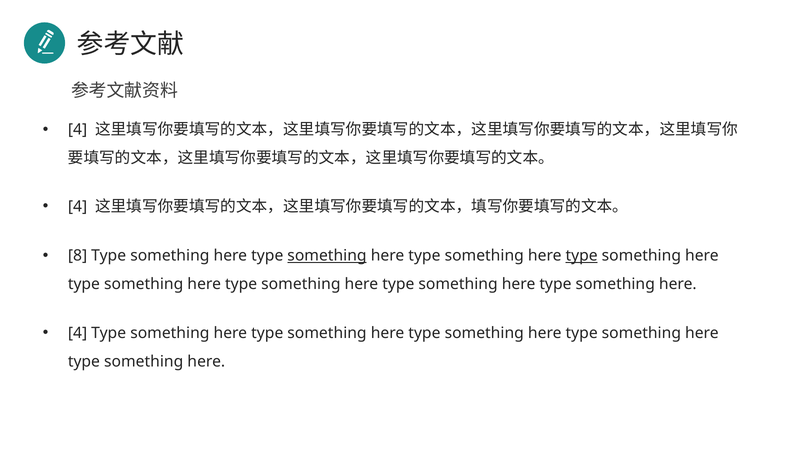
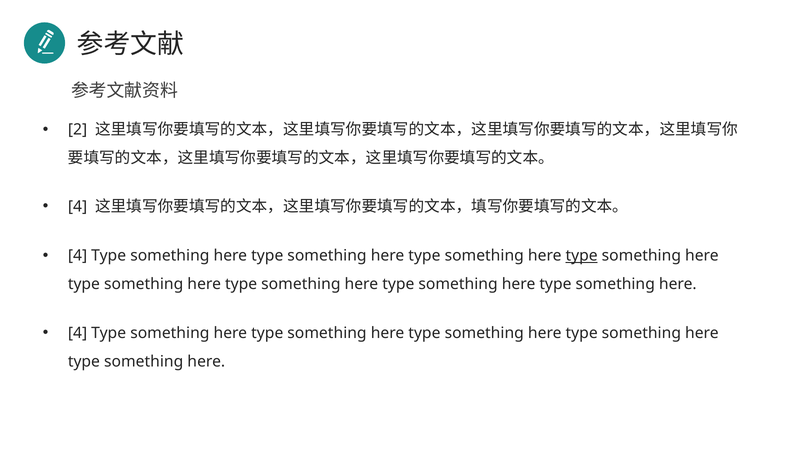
4 at (78, 130): 4 -> 2
8 at (78, 256): 8 -> 4
something at (327, 256) underline: present -> none
